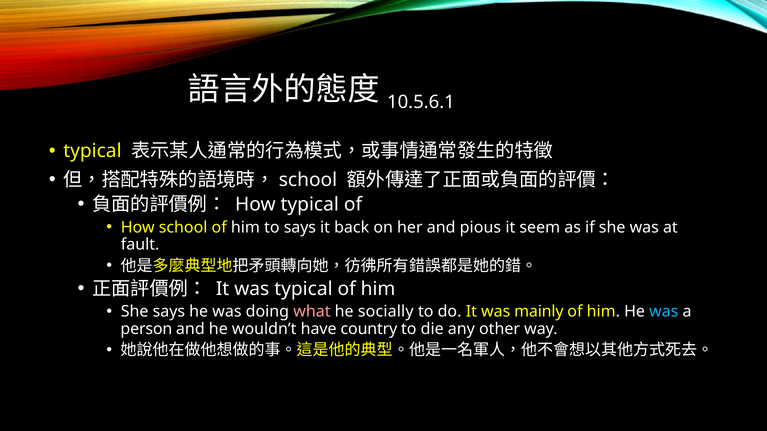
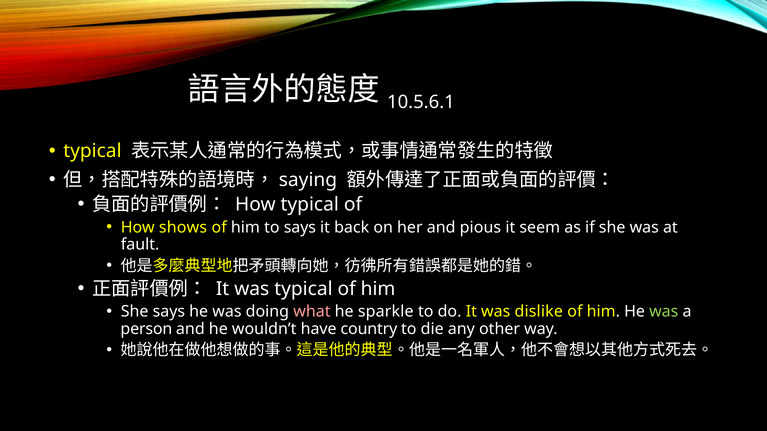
school at (308, 180): school -> saying
How school: school -> shows
socially: socially -> sparkle
mainly: mainly -> dislike
was at (664, 312) colour: light blue -> light green
